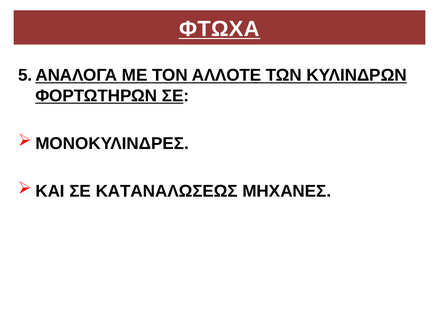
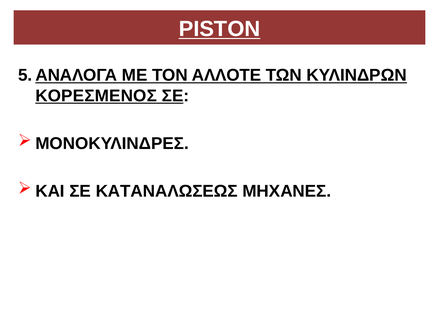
ΦΤΩΧΑ: ΦΤΩΧΑ -> PISTON
ΦΟΡΤΩΤΗΡΩΝ: ΦΟΡΤΩΤΗΡΩΝ -> ΚΟΡΕΣΜΕΝΟΣ
